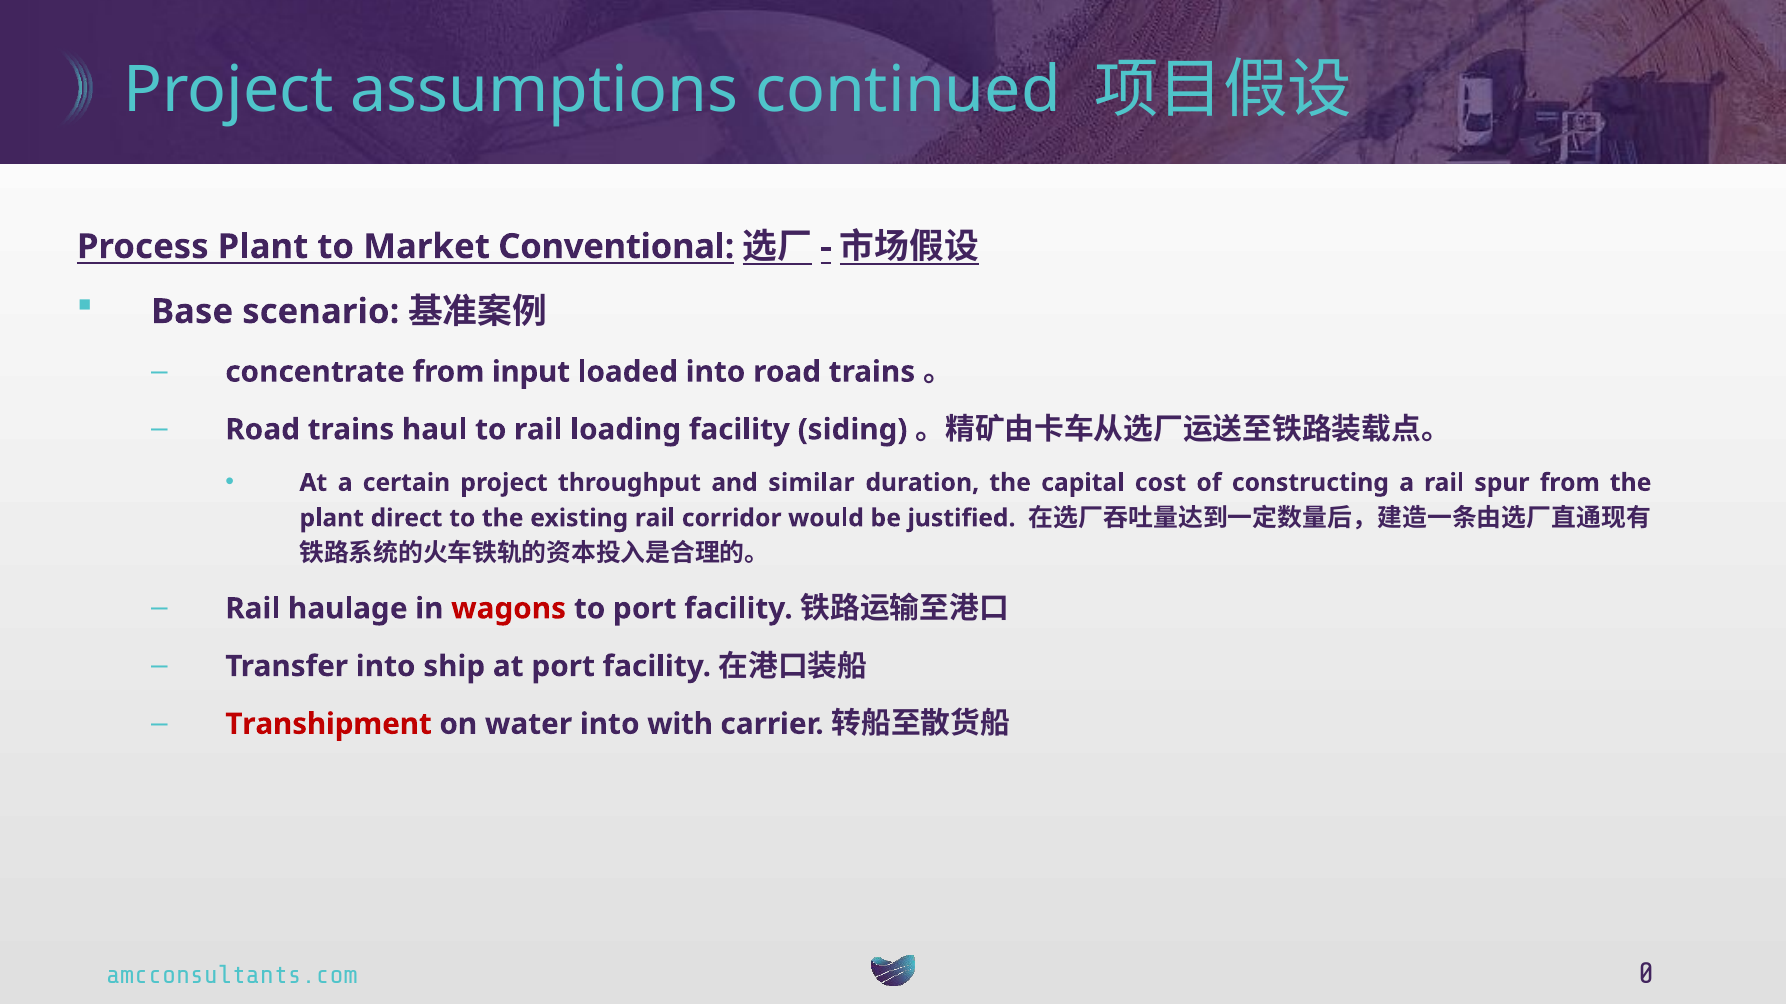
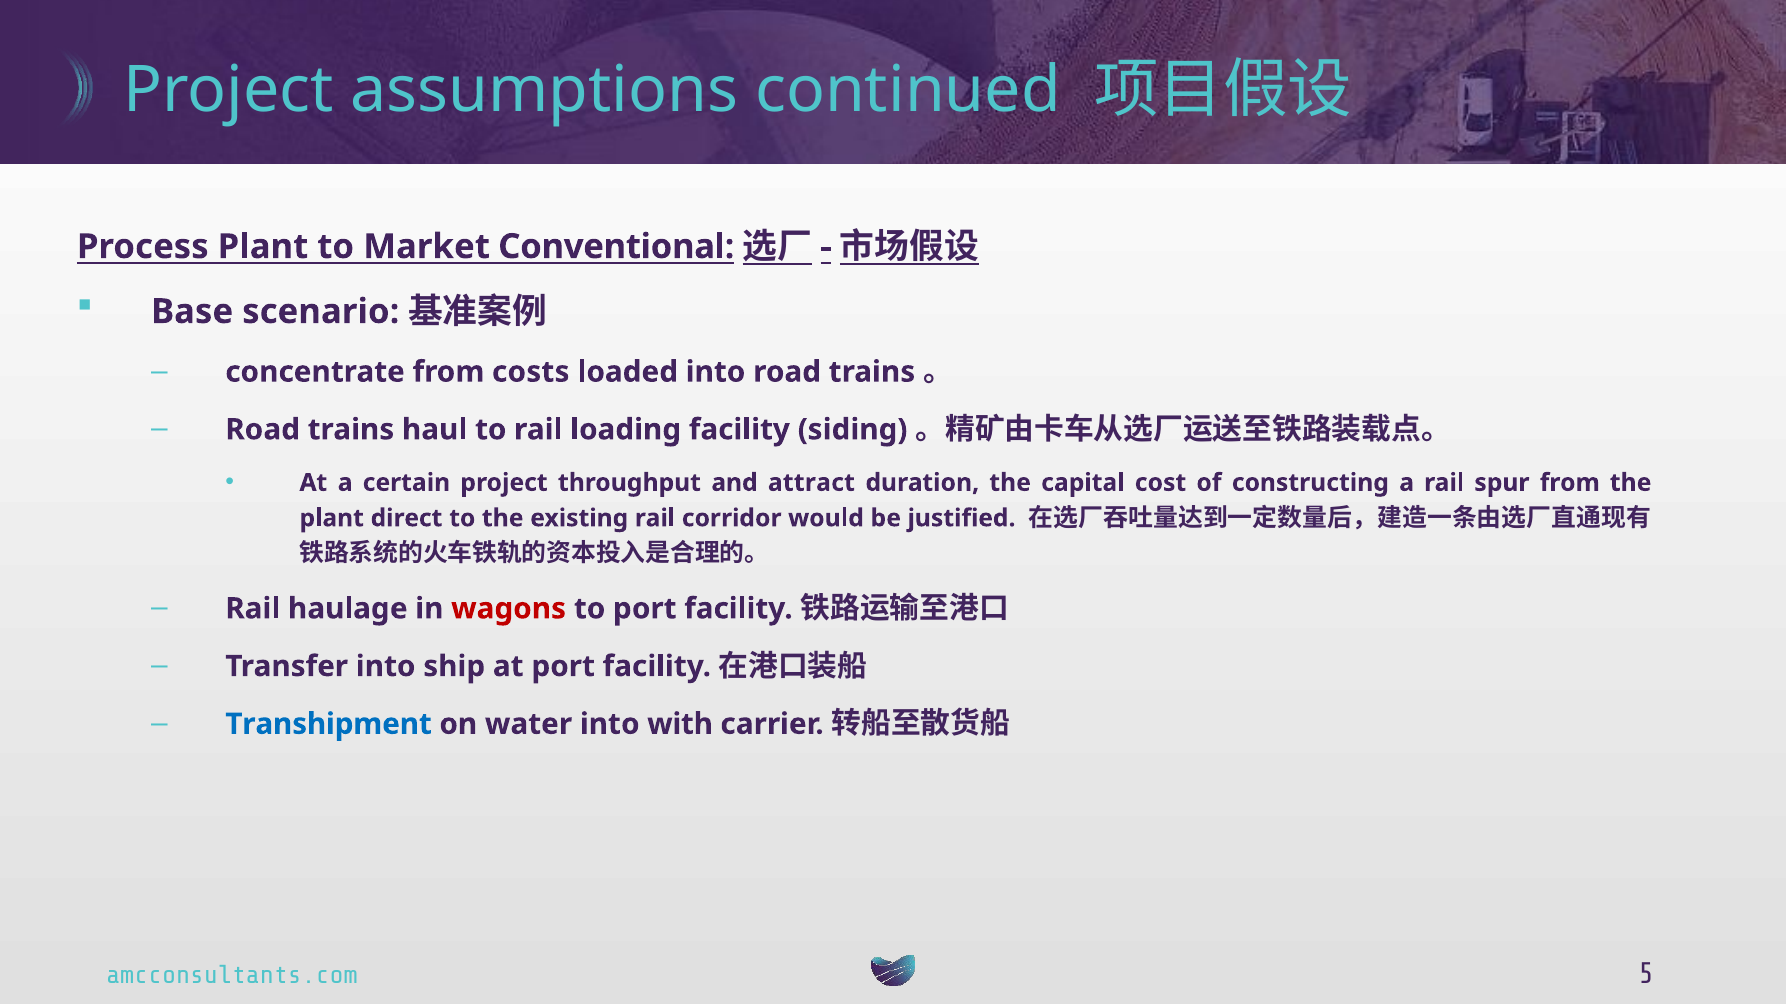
input: input -> costs
similar: similar -> attract
Transhipment colour: red -> blue
0: 0 -> 5
